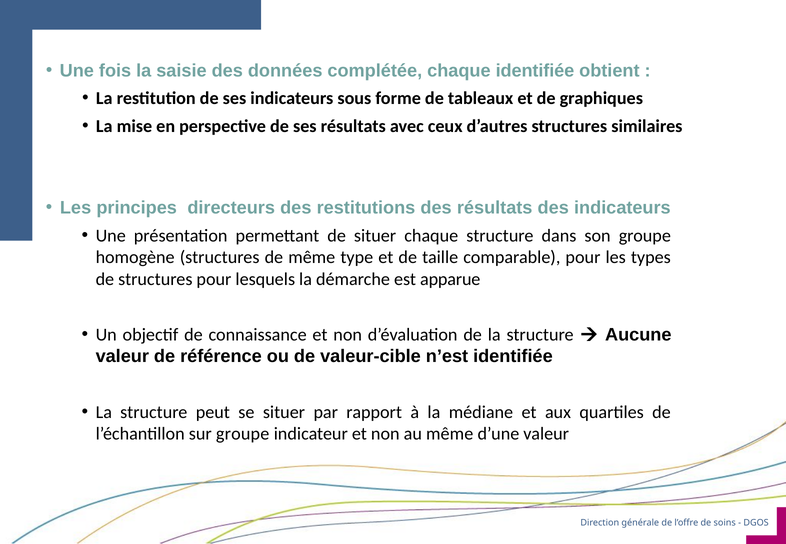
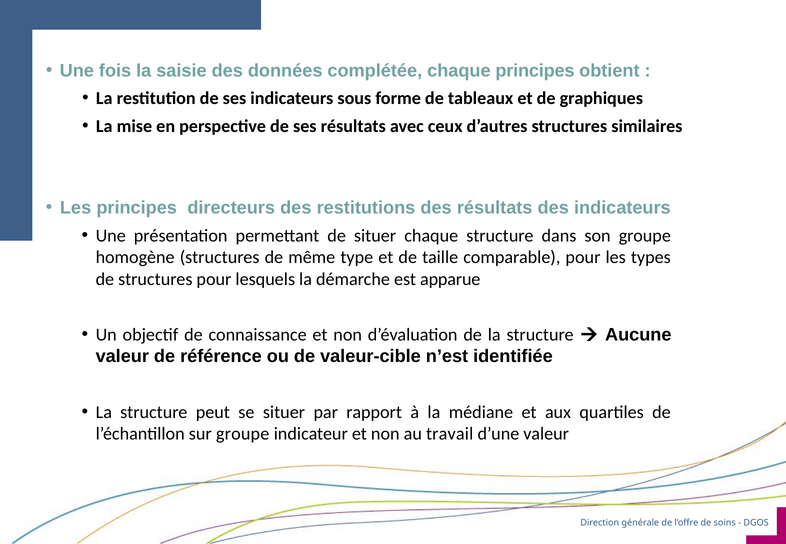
chaque identifiée: identifiée -> principes
au même: même -> travail
